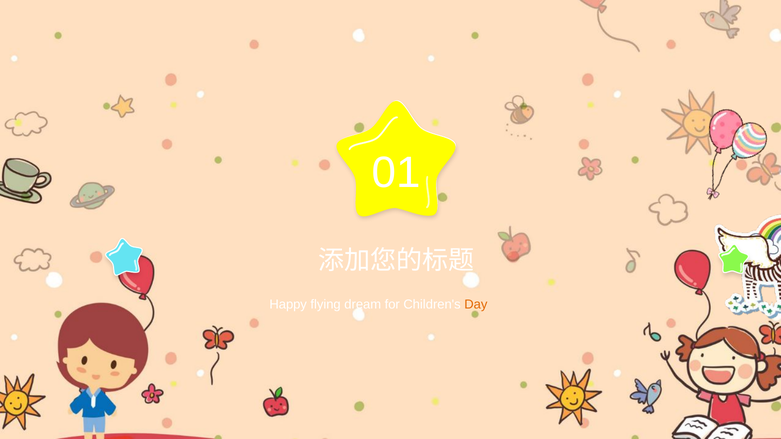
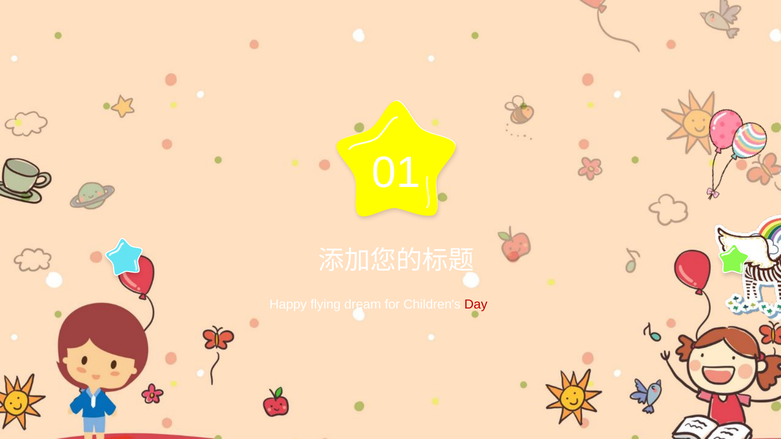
Day colour: orange -> red
